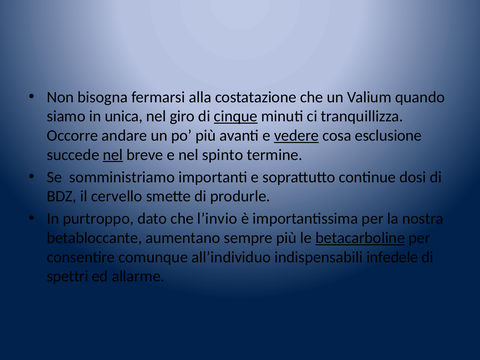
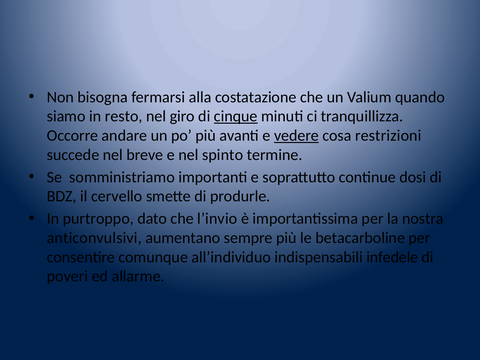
unica: unica -> resto
esclusione: esclusione -> restrizioni
nel at (113, 155) underline: present -> none
betabloccante: betabloccante -> anticonvulsivi
betacarboline underline: present -> none
spettri: spettri -> poveri
